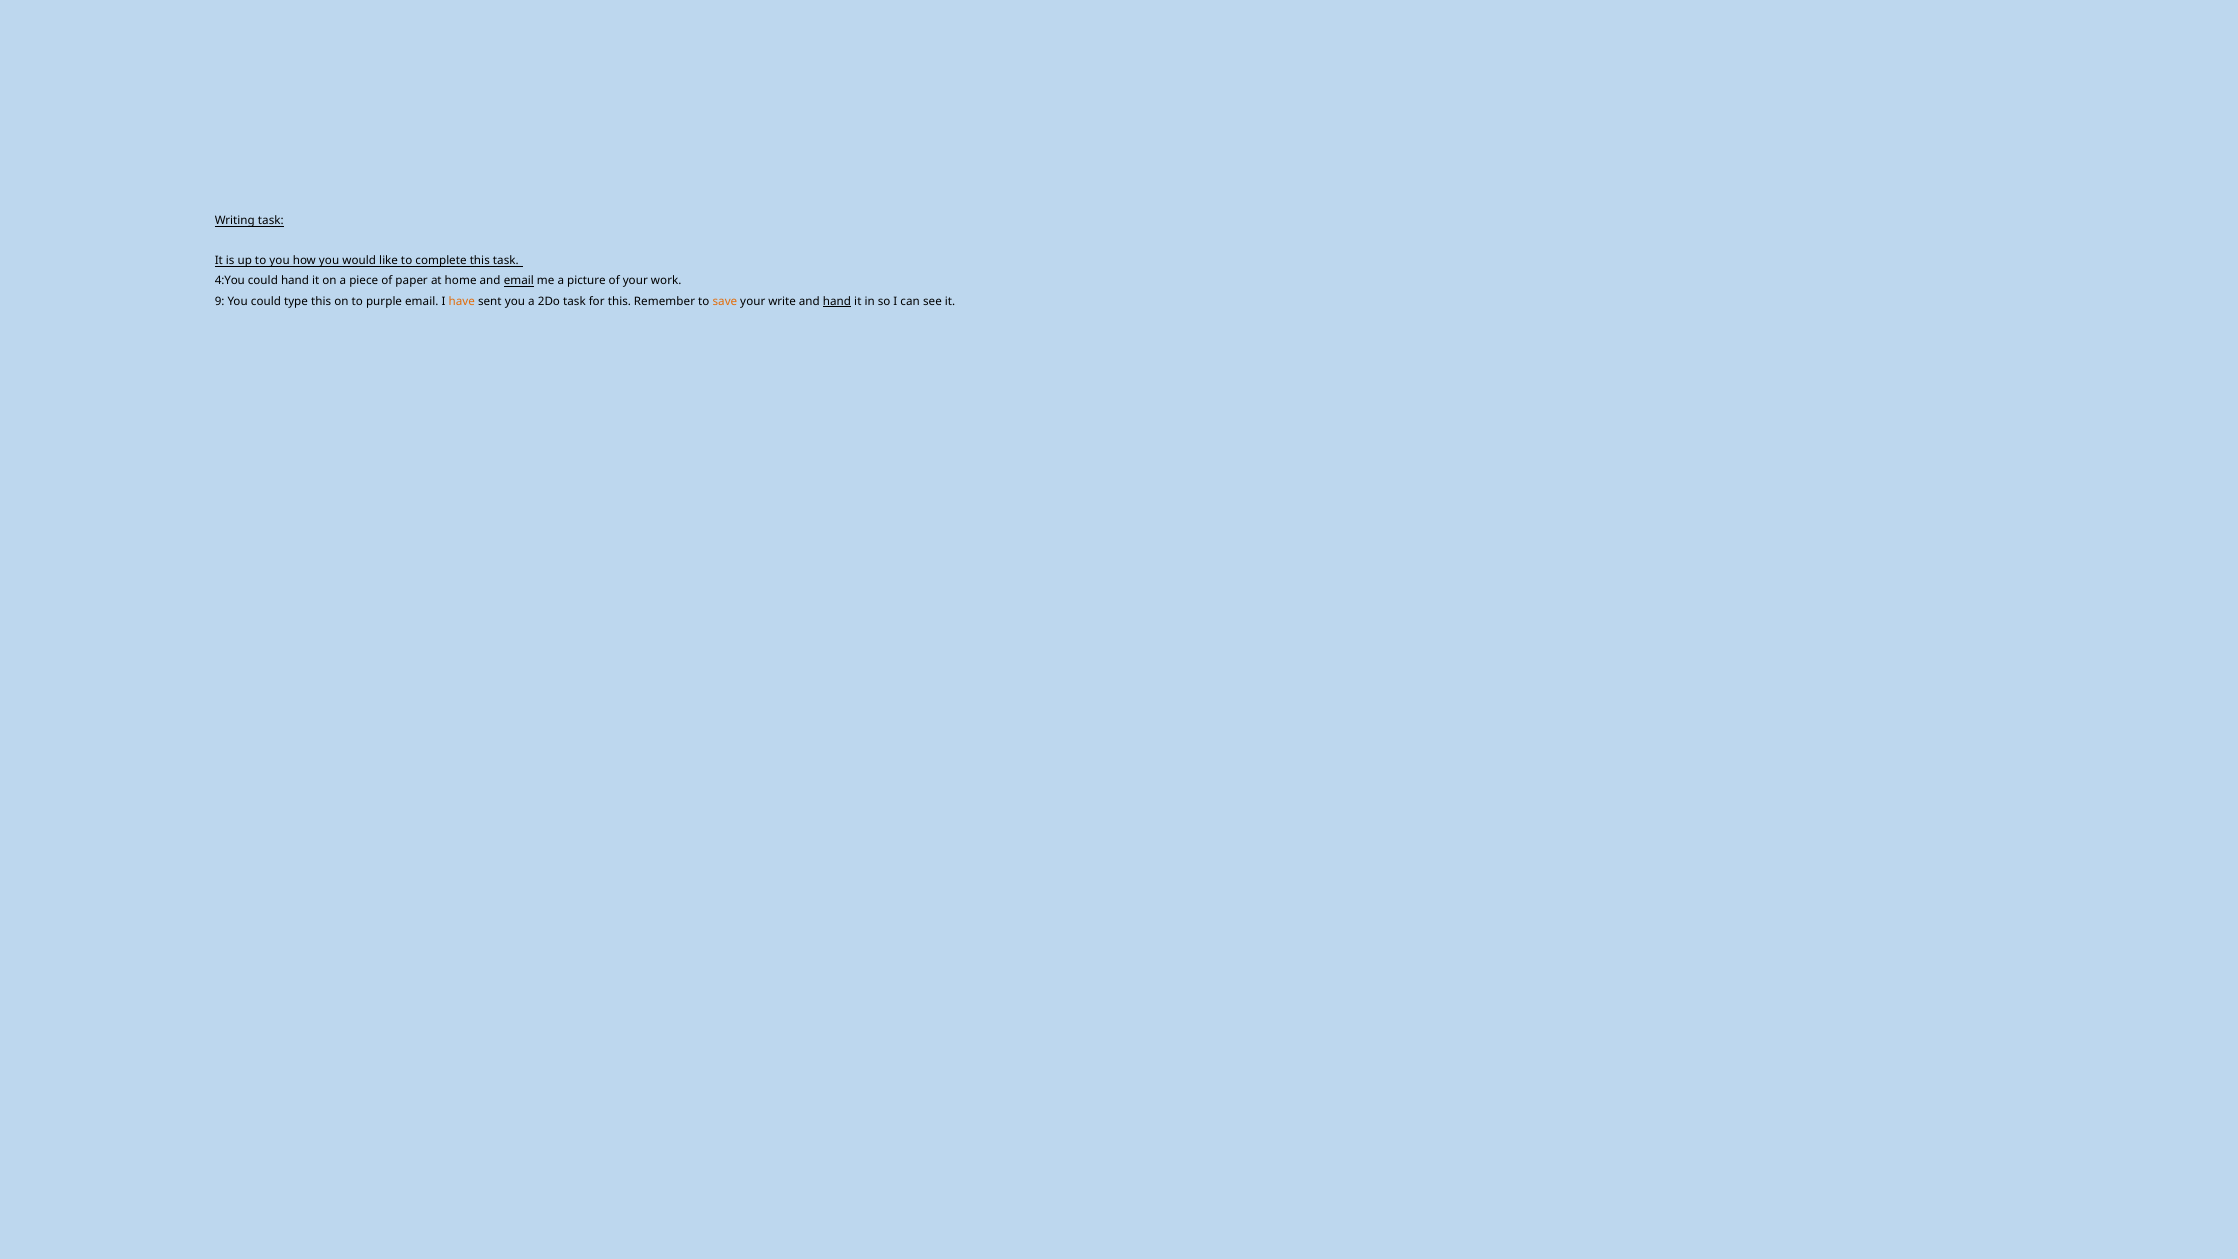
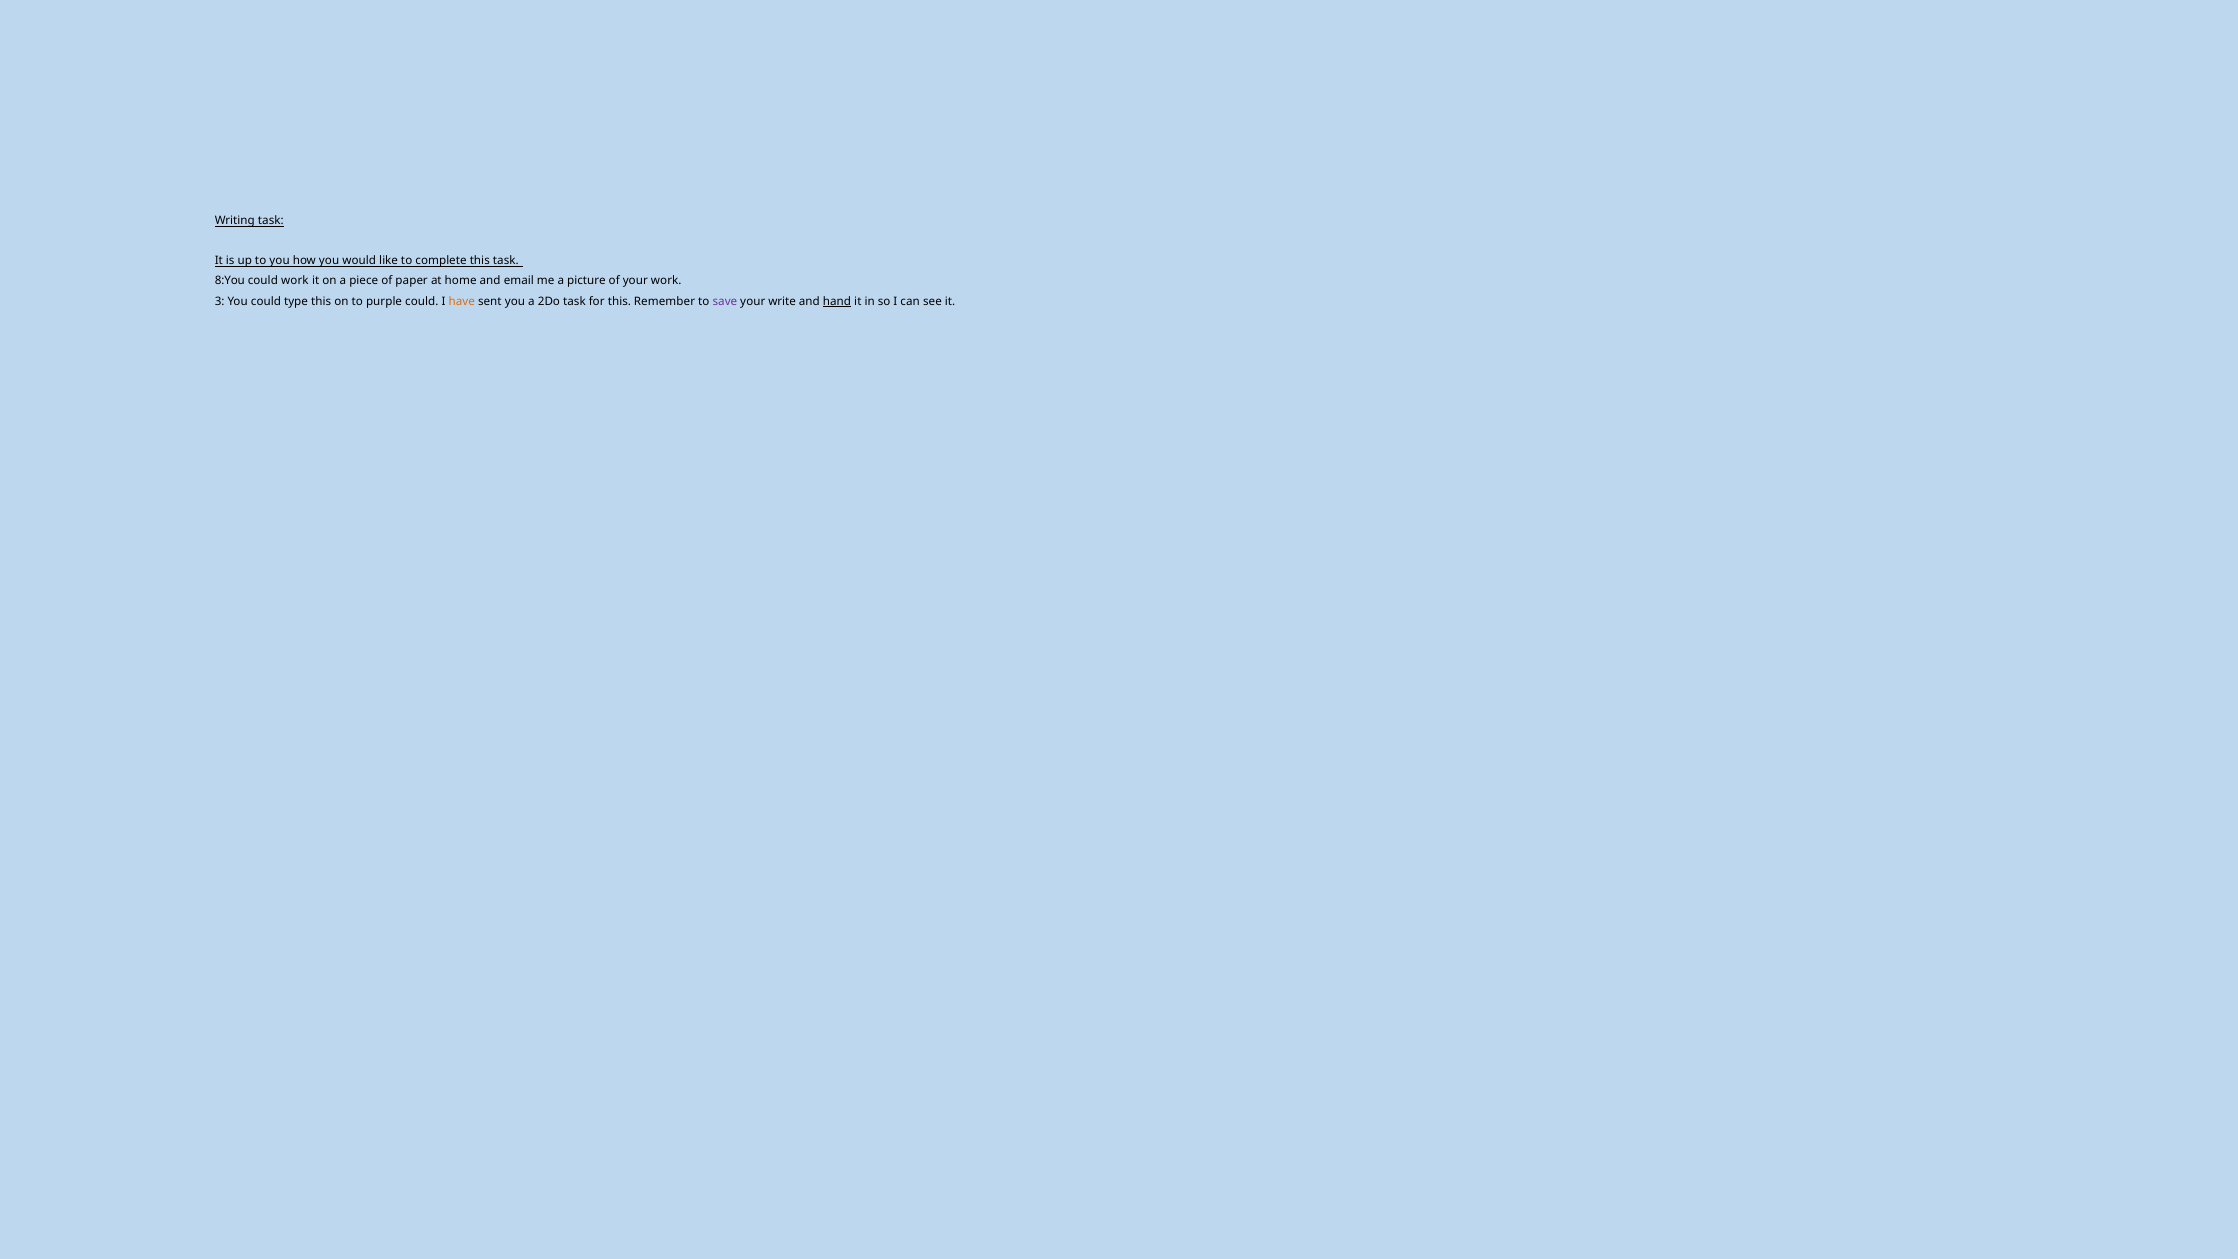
4:You: 4:You -> 8:You
could hand: hand -> work
email at (519, 281) underline: present -> none
9: 9 -> 3
purple email: email -> could
save colour: orange -> purple
